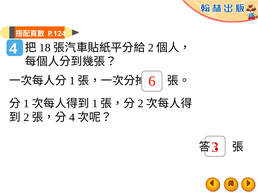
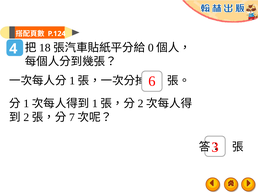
2 at (151, 48): 2 -> 0
4 at (72, 118): 4 -> 7
